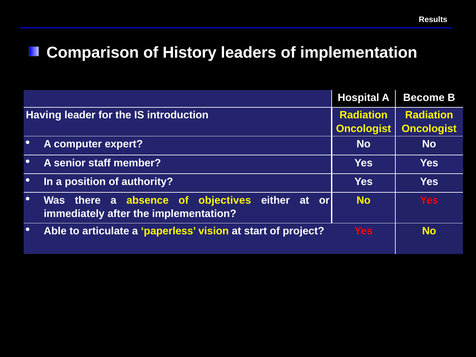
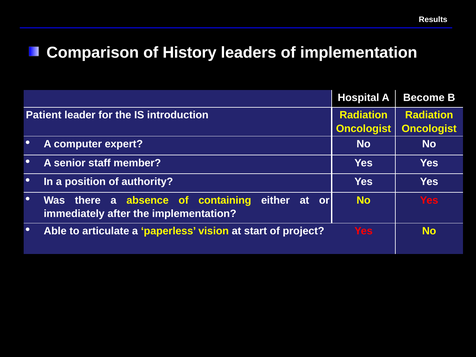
Having: Having -> Patient
objectives: objectives -> containing
